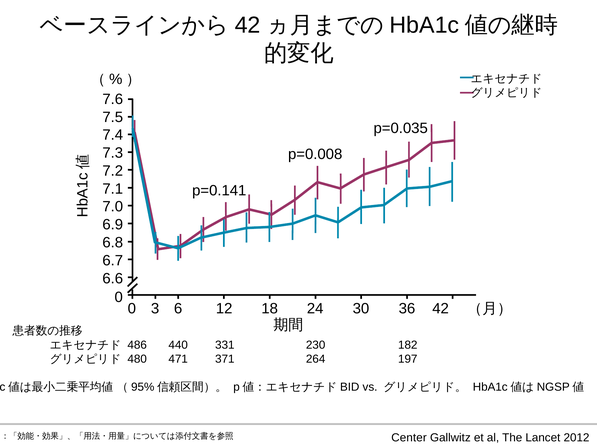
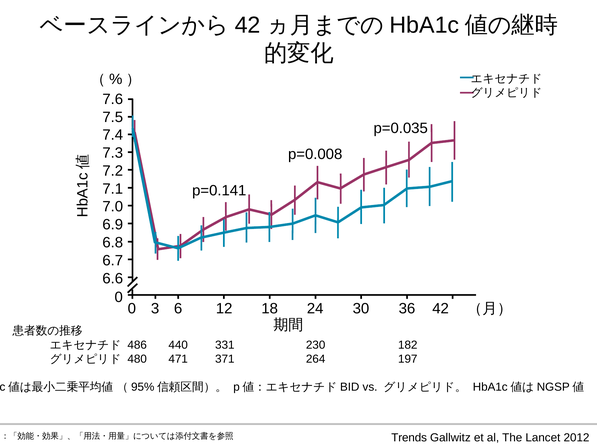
Center: Center -> Trends
